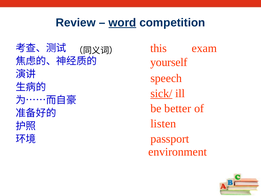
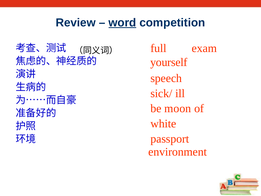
this: this -> full
sick/ underline: present -> none
better: better -> moon
listen: listen -> white
